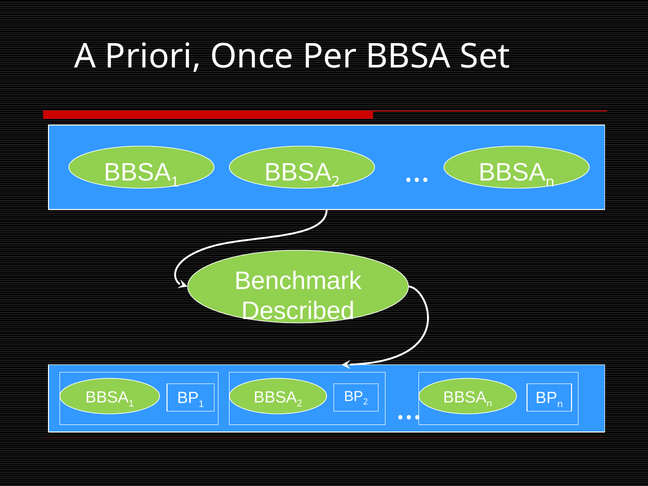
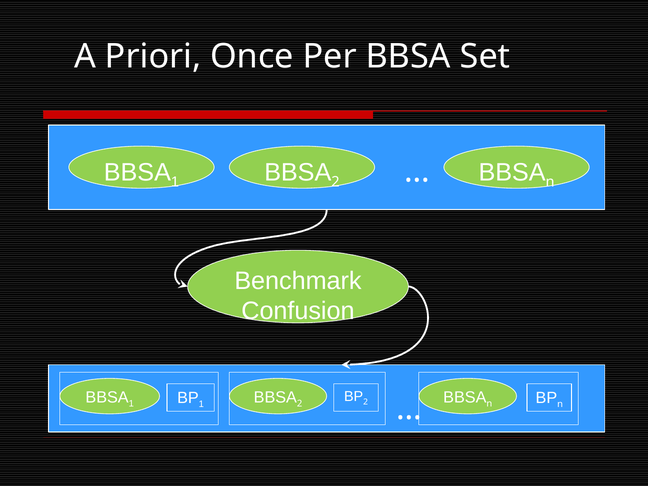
Described: Described -> Confusion
